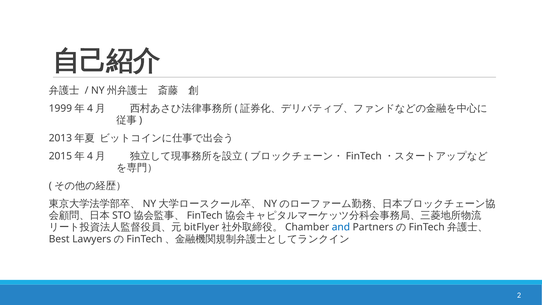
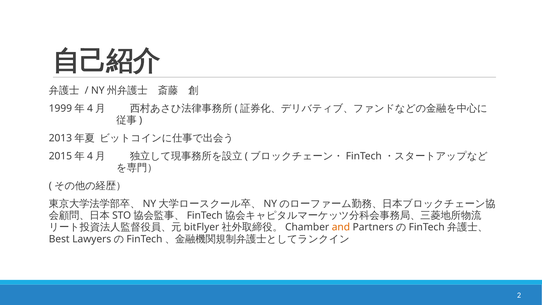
and colour: blue -> orange
